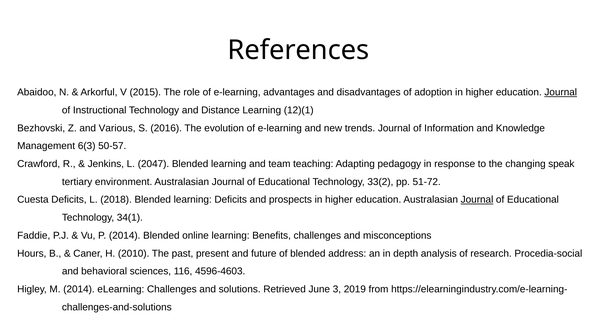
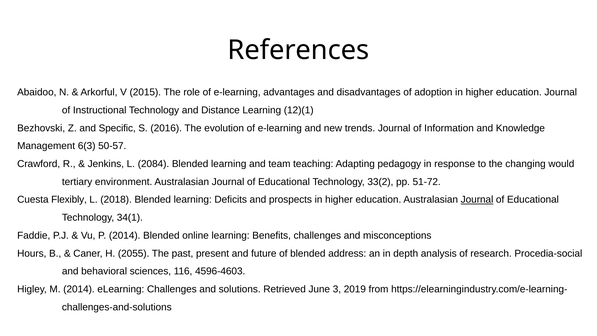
Journal at (561, 92) underline: present -> none
Various: Various -> Specific
2047: 2047 -> 2084
speak: speak -> would
Cuesta Deficits: Deficits -> Flexibly
2010: 2010 -> 2055
